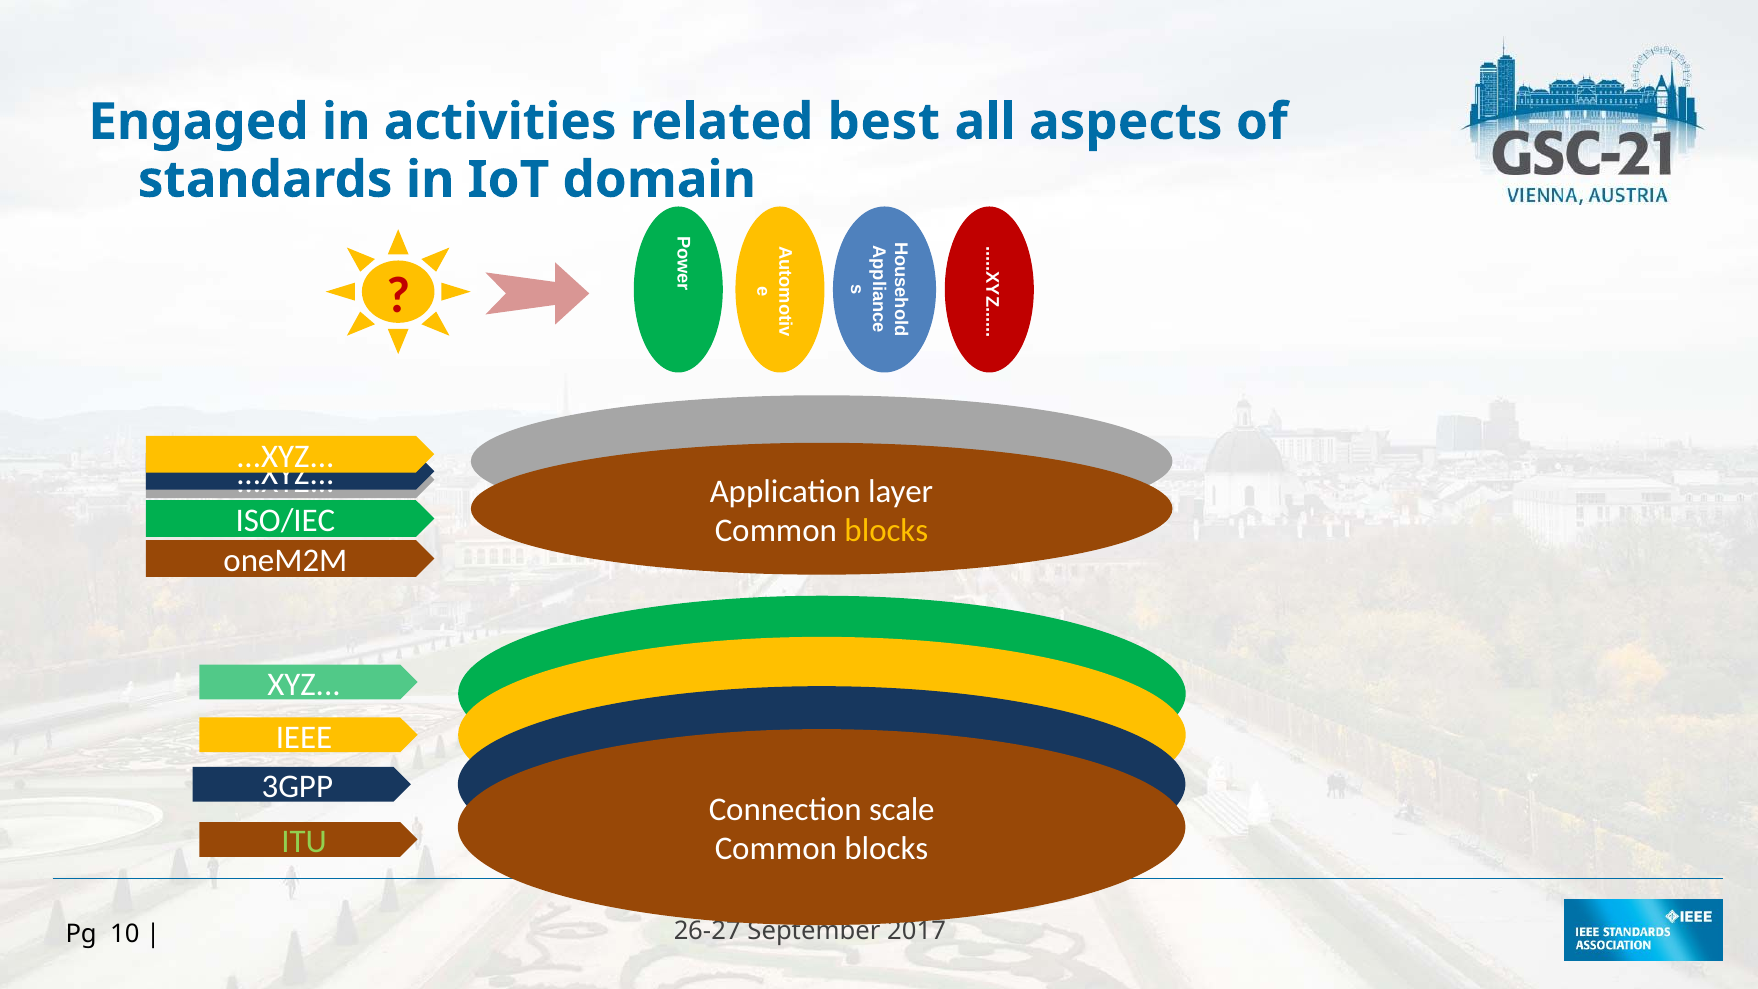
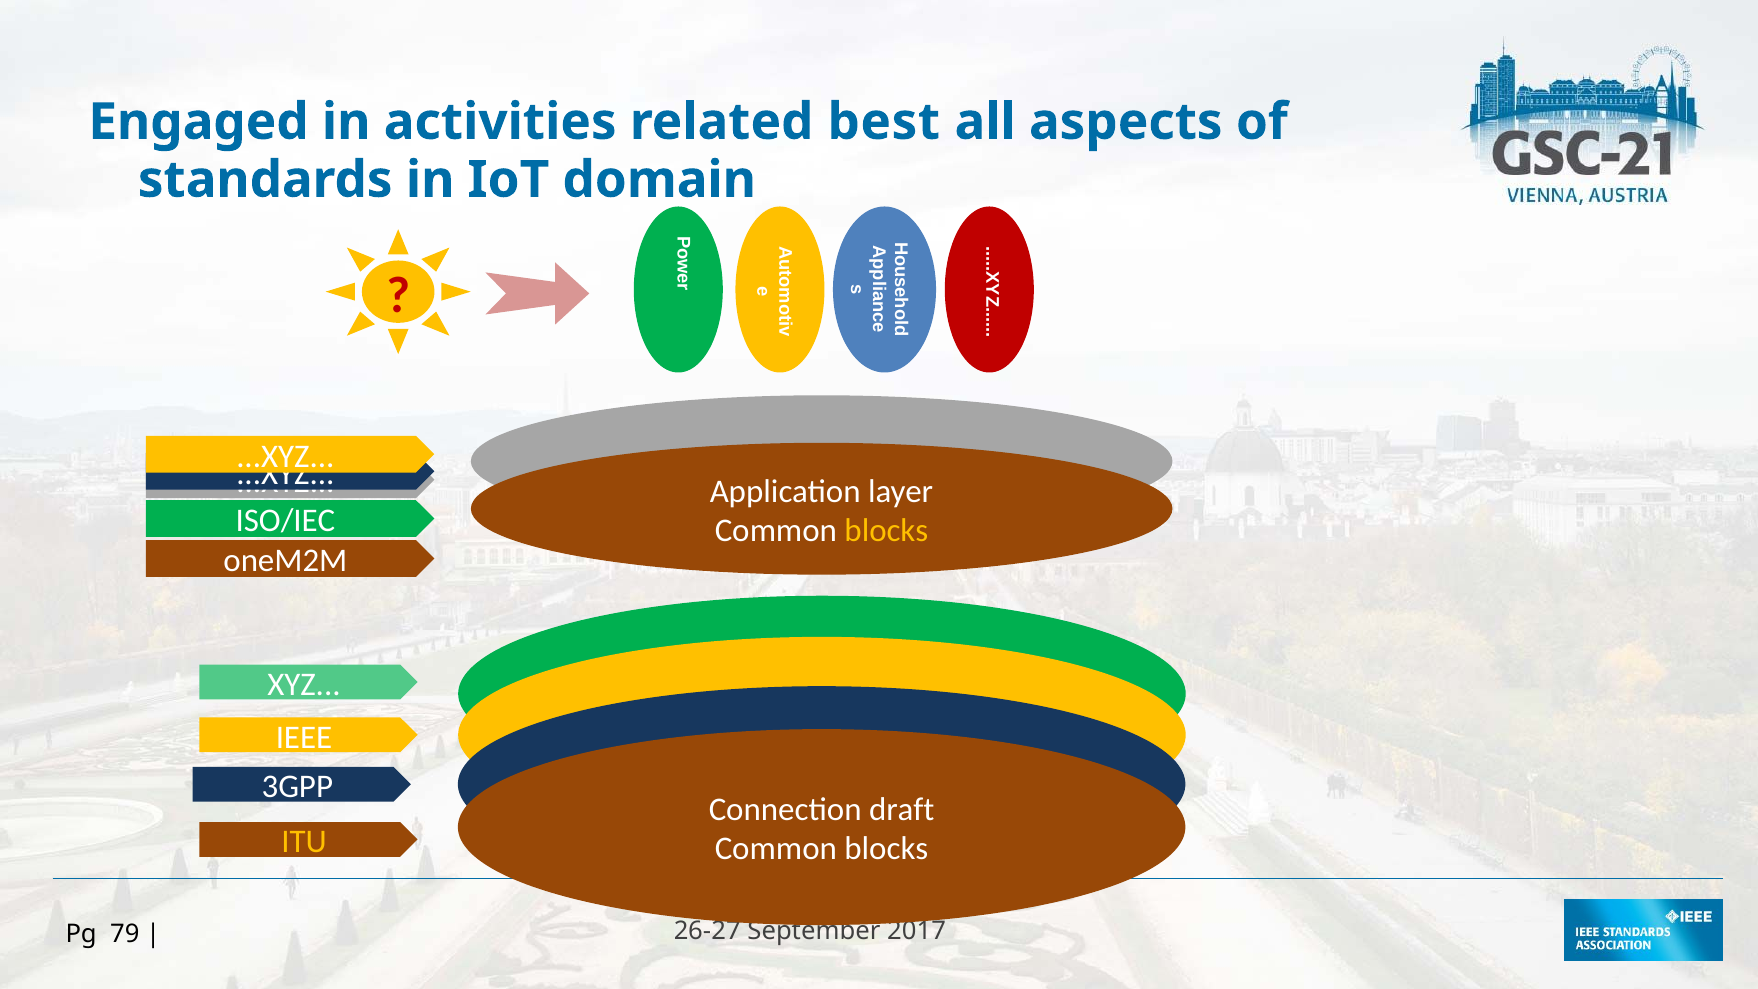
scale: scale -> draft
ITU colour: light green -> yellow
10: 10 -> 79
